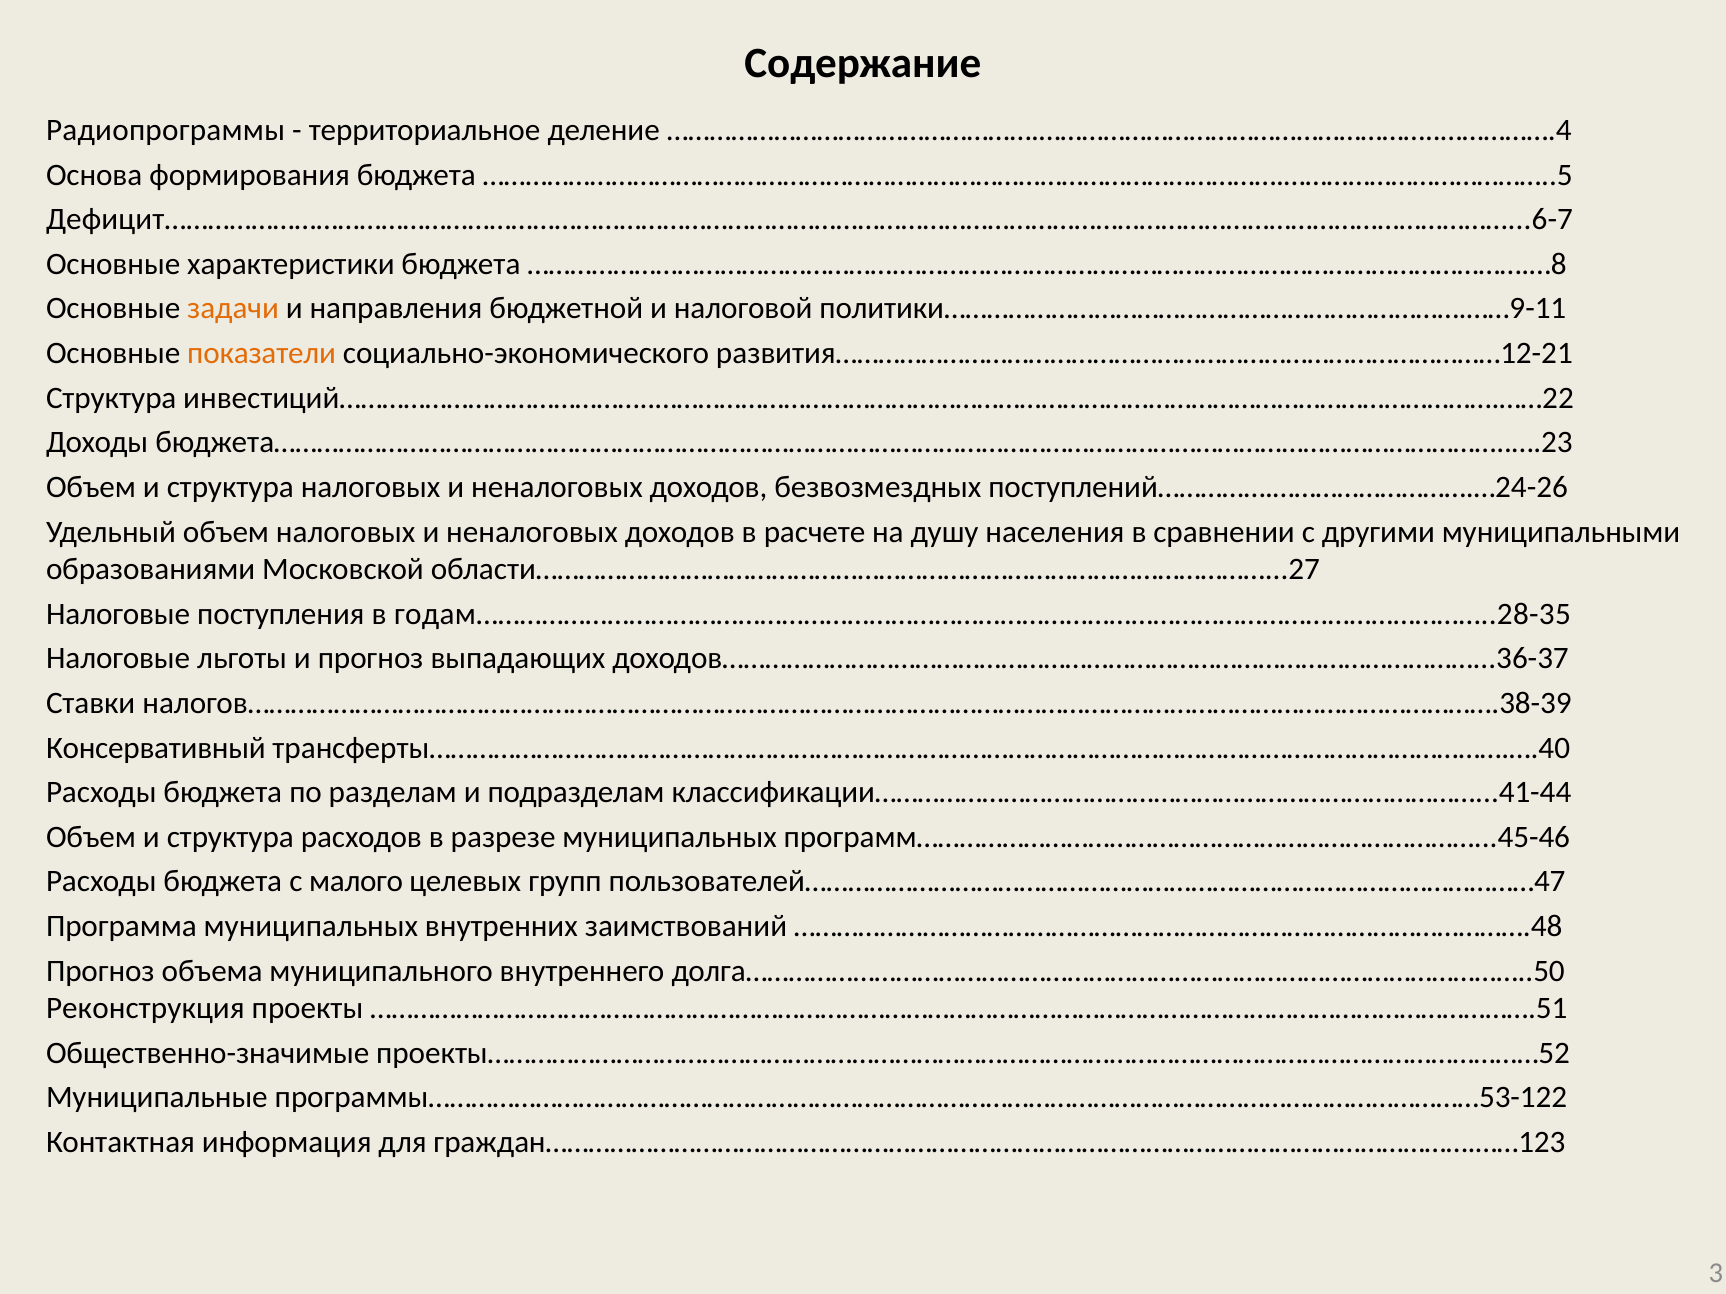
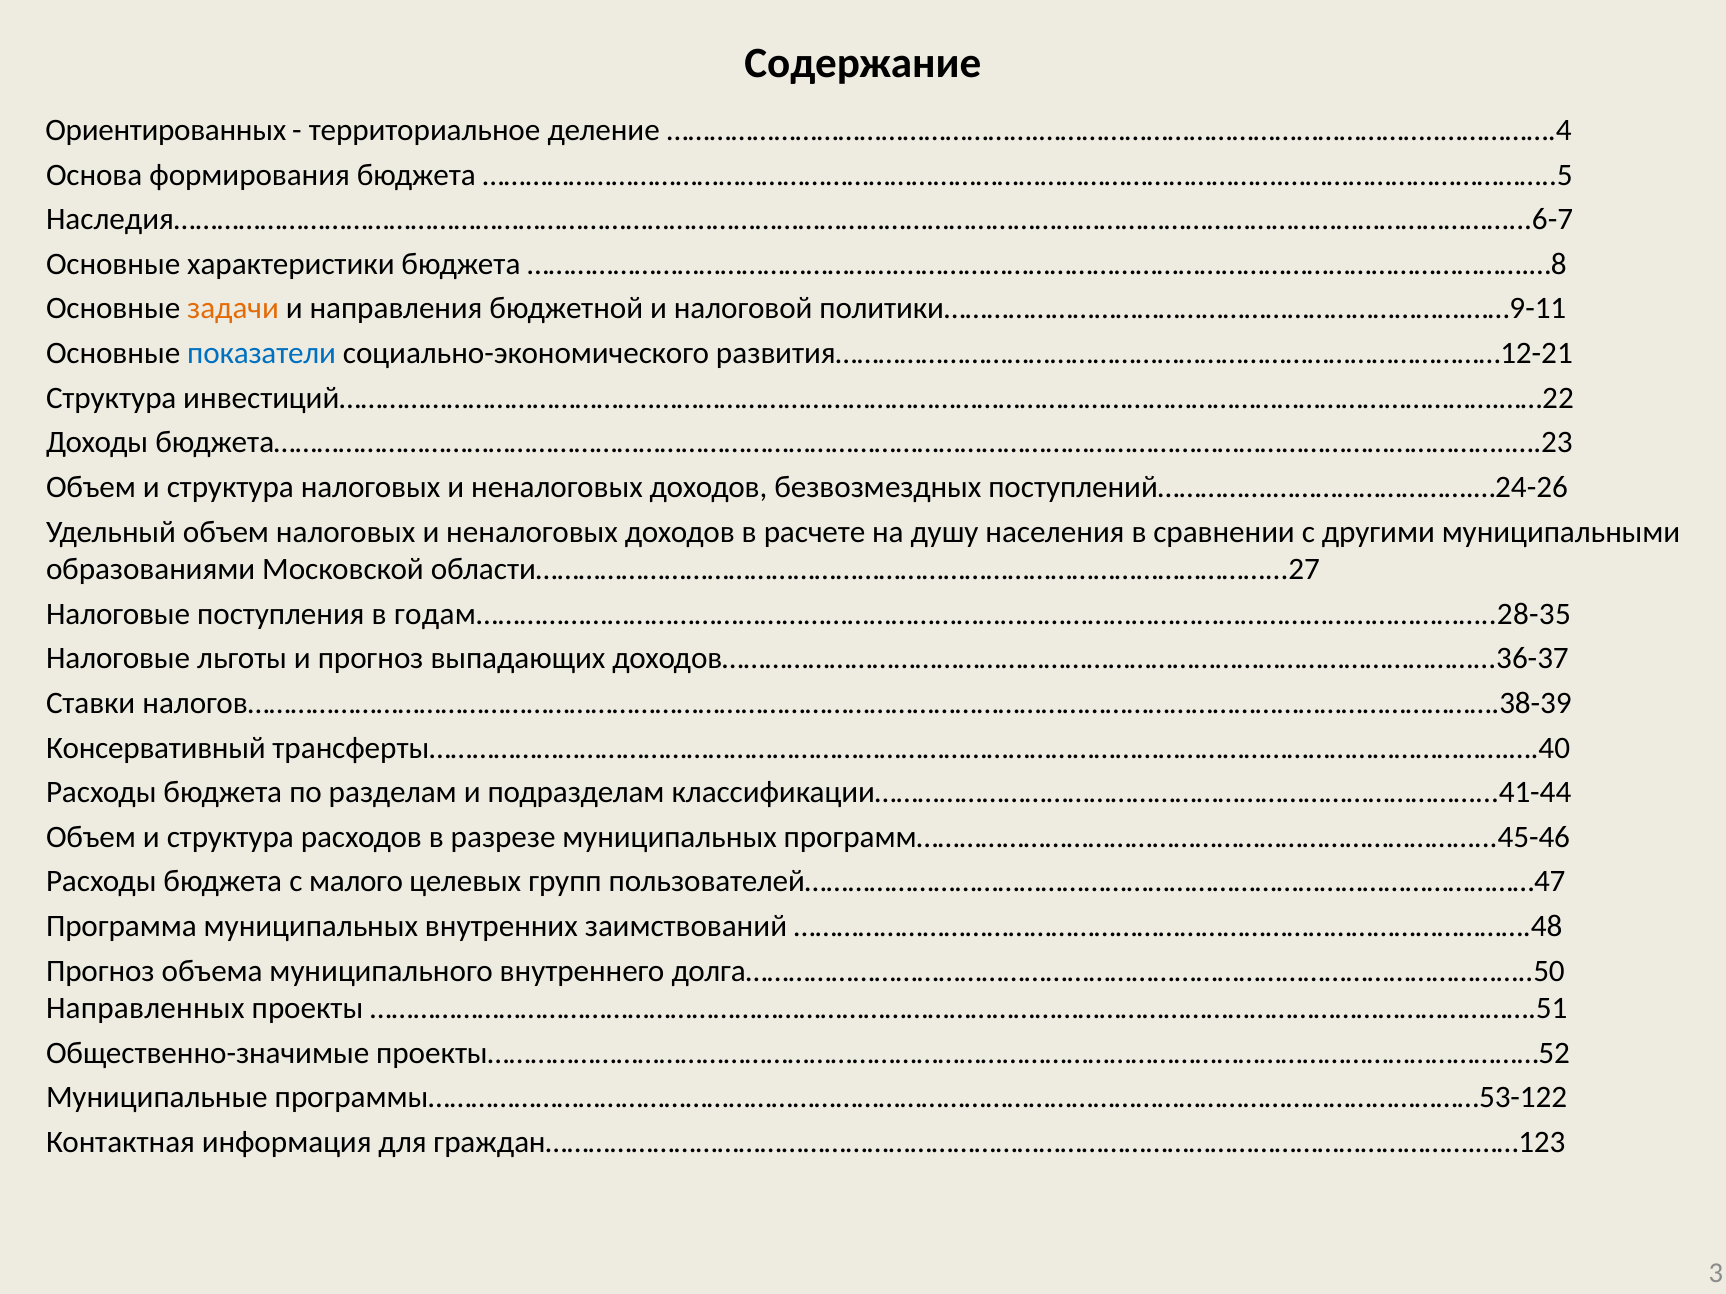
Радиопрограммы: Радиопрограммы -> Ориентированных
Дефицит……………………………………………………………………………………………………………………………………………………………………...6-7: Дефицит……………………………………………………………………………………………………………………………………………………………………...6-7 -> Наследия……………………………………………………………………………………………………………………………………………………………………...6-7
показатели colour: orange -> blue
Реконструкция: Реконструкция -> Направленных
